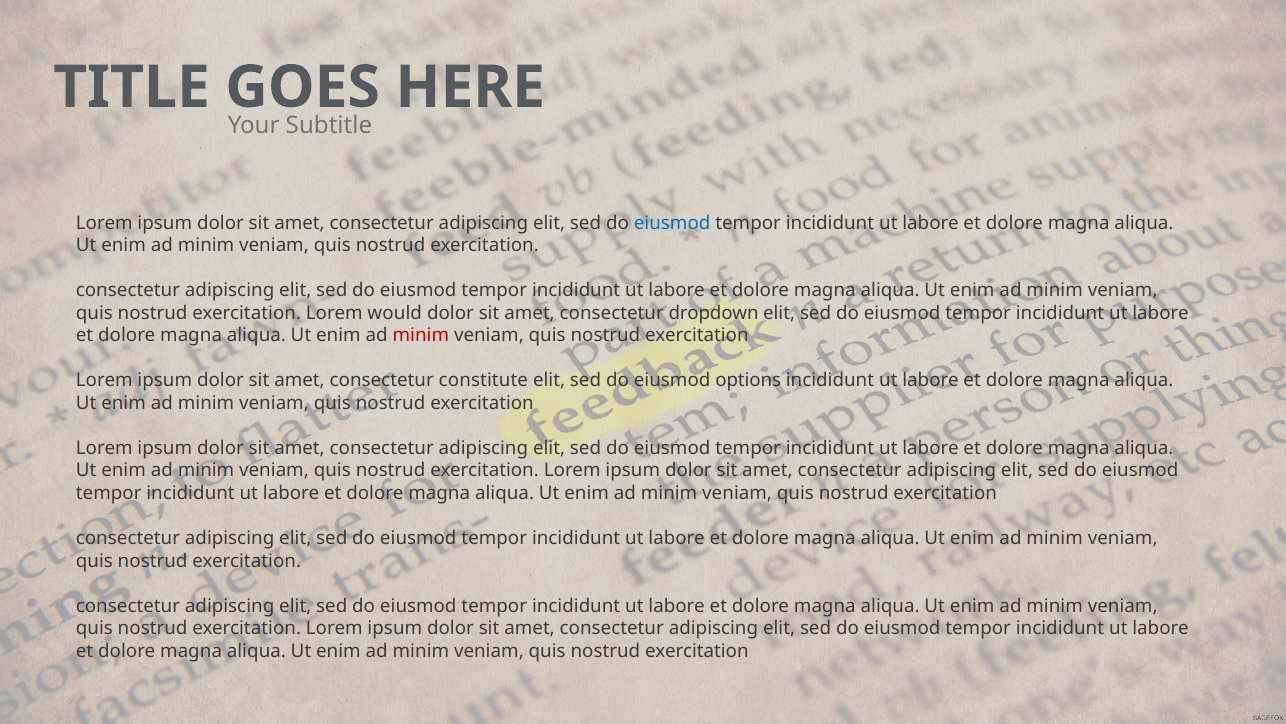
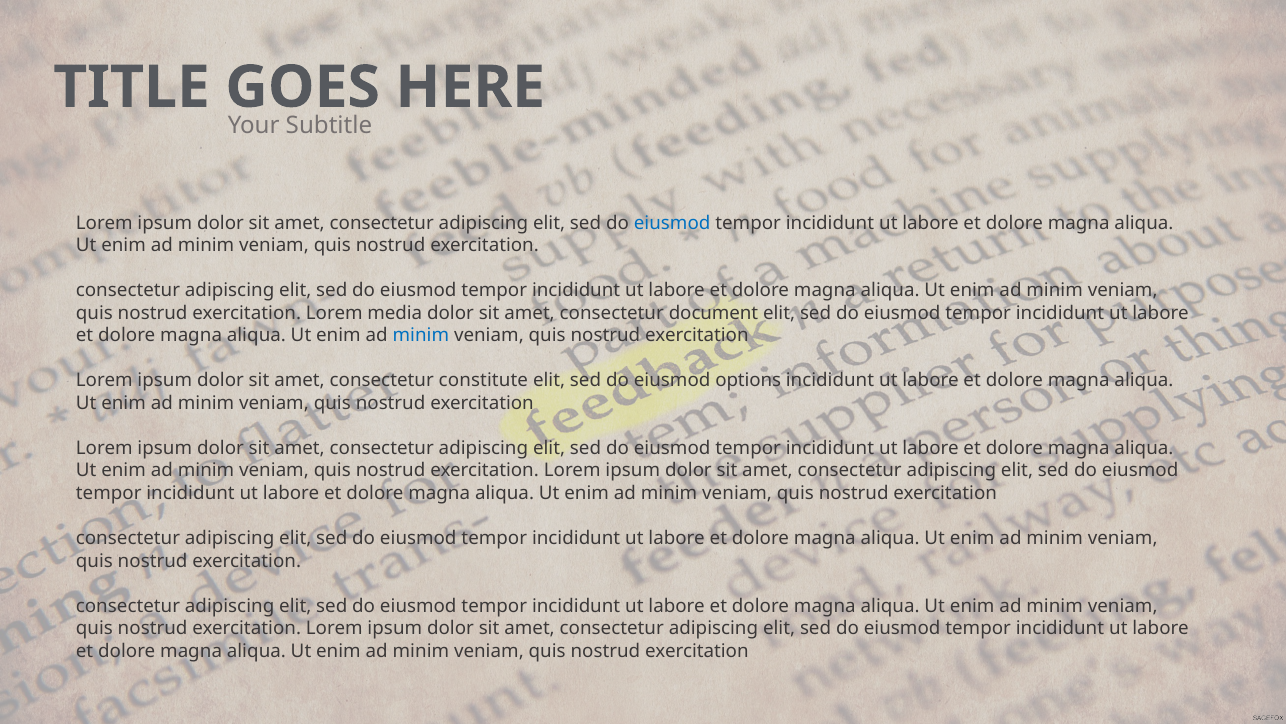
would: would -> media
dropdown: dropdown -> document
minim at (421, 335) colour: red -> blue
